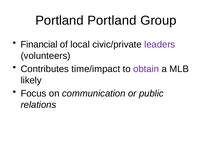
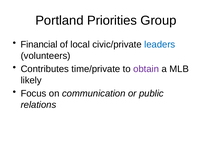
Portland Portland: Portland -> Priorities
leaders colour: purple -> blue
time/impact: time/impact -> time/private
